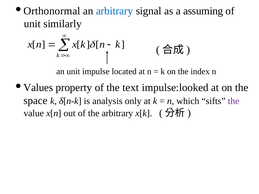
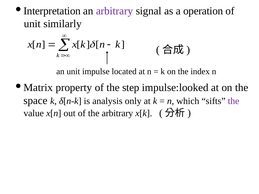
Orthonormal: Orthonormal -> Interpretation
arbitrary at (115, 11) colour: blue -> purple
assuming: assuming -> operation
Values: Values -> Matrix
text: text -> step
